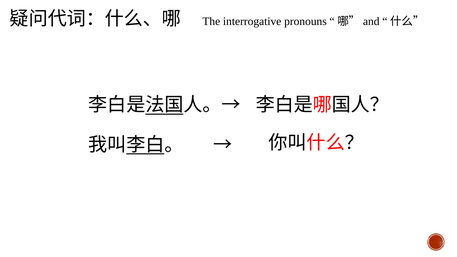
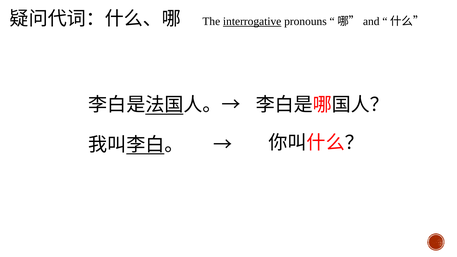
interrogative underline: none -> present
